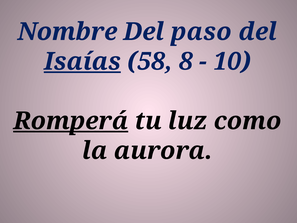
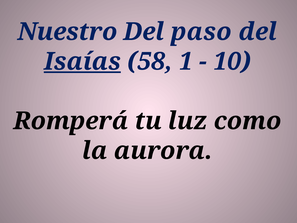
Nombre: Nombre -> Nuestro
8: 8 -> 1
Romperá underline: present -> none
